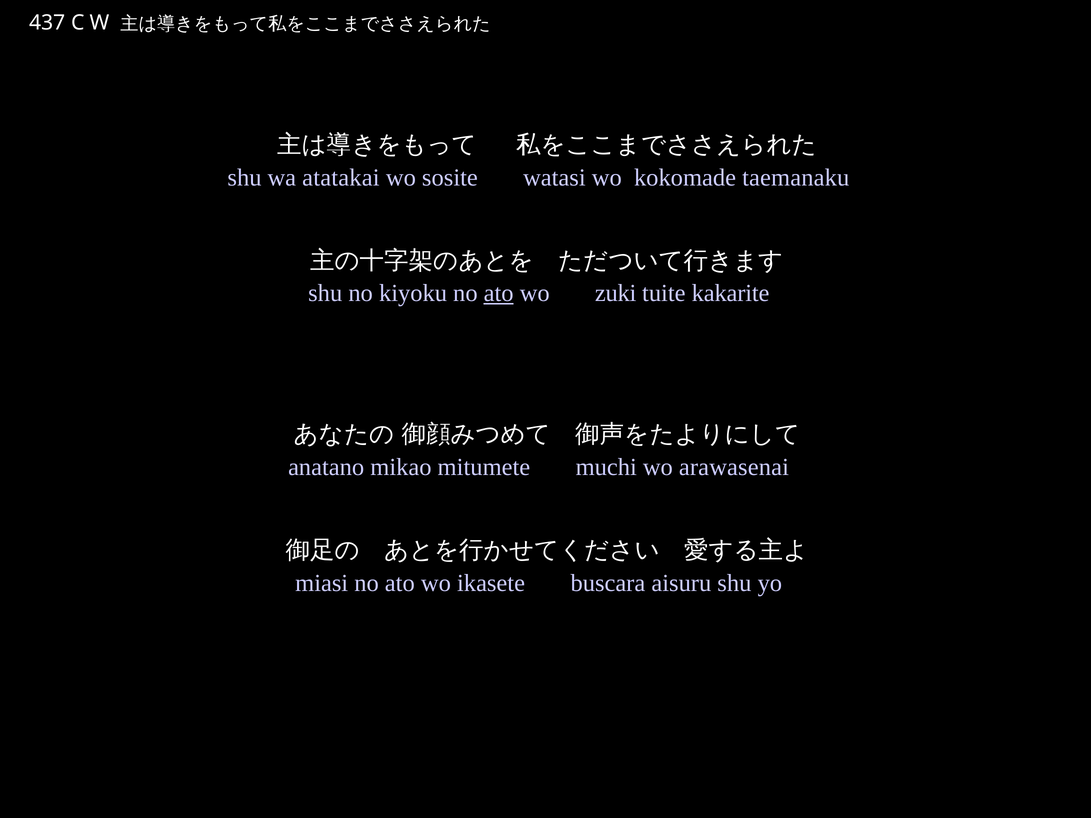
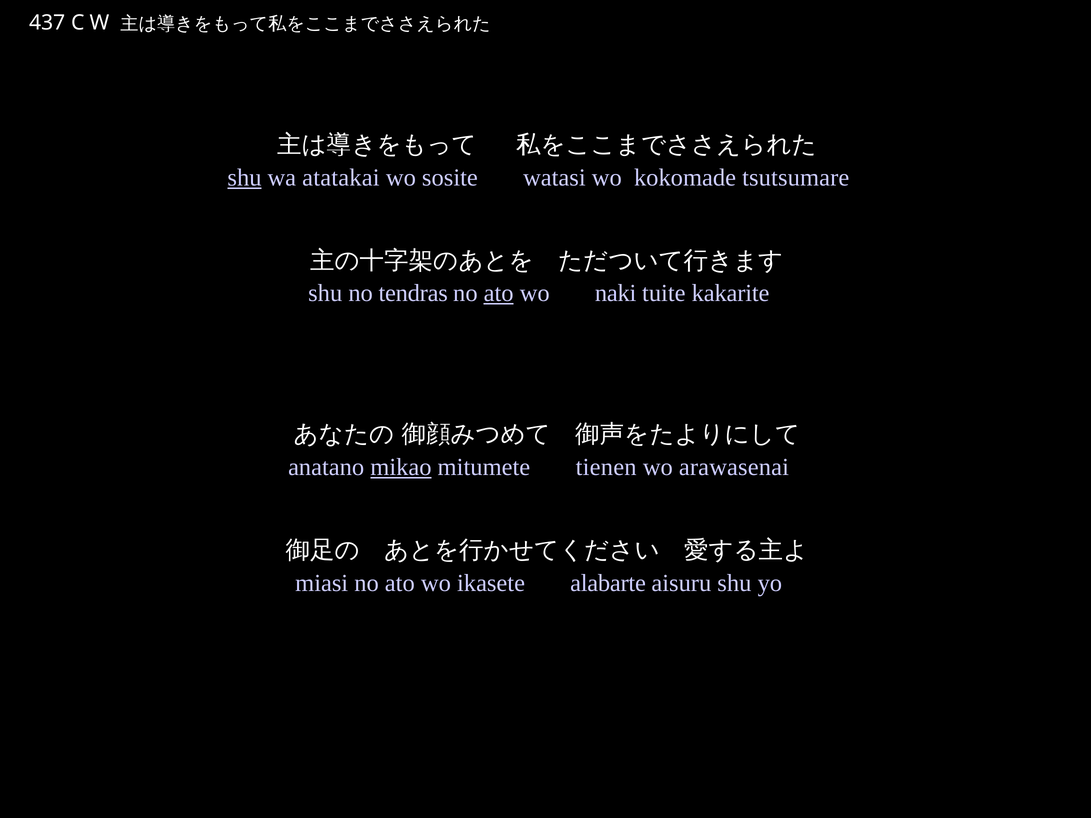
shu at (245, 178) underline: none -> present
taemanaku: taemanaku -> tsutsumare
kiyoku: kiyoku -> tendras
zuki: zuki -> naki
mikao underline: none -> present
muchi: muchi -> tienen
buscara: buscara -> alabarte
